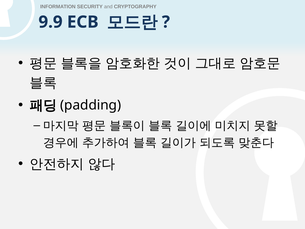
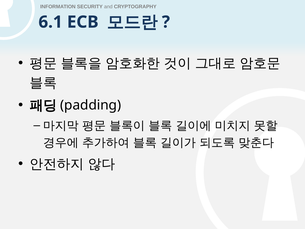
9.9: 9.9 -> 6.1
